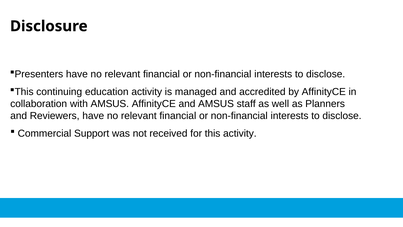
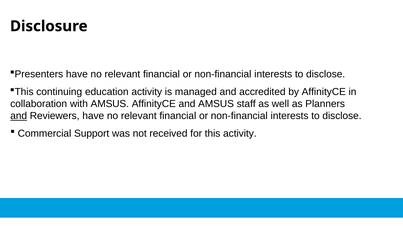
and at (19, 116) underline: none -> present
